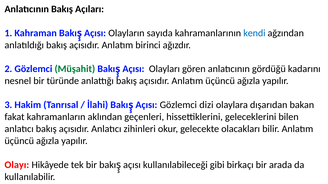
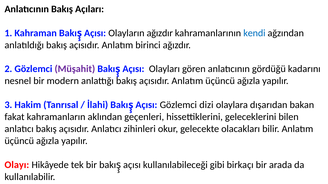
Olayların sayıda: sayıda -> ağızdır
Müşahit colour: green -> purple
türünde: türünde -> modern
